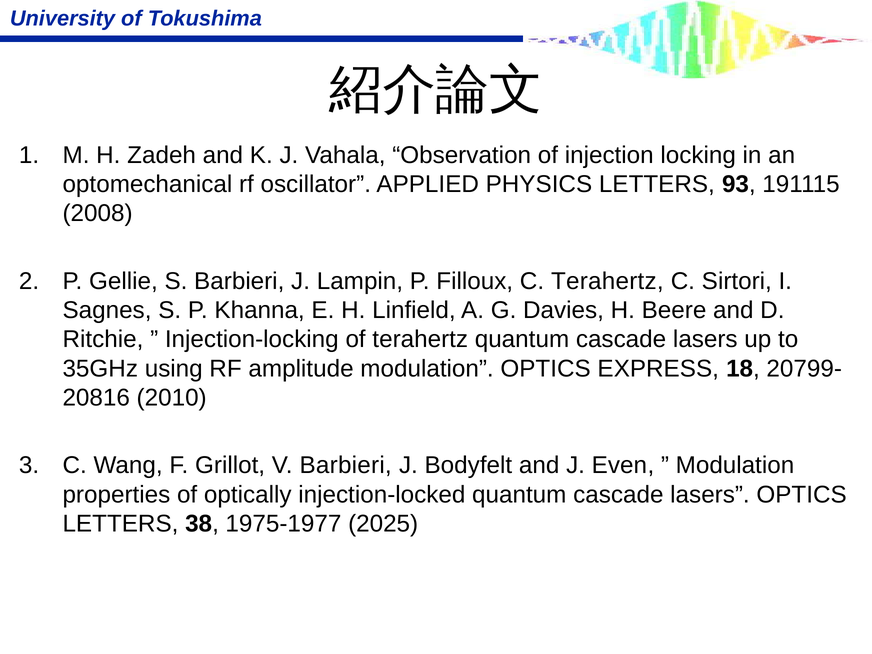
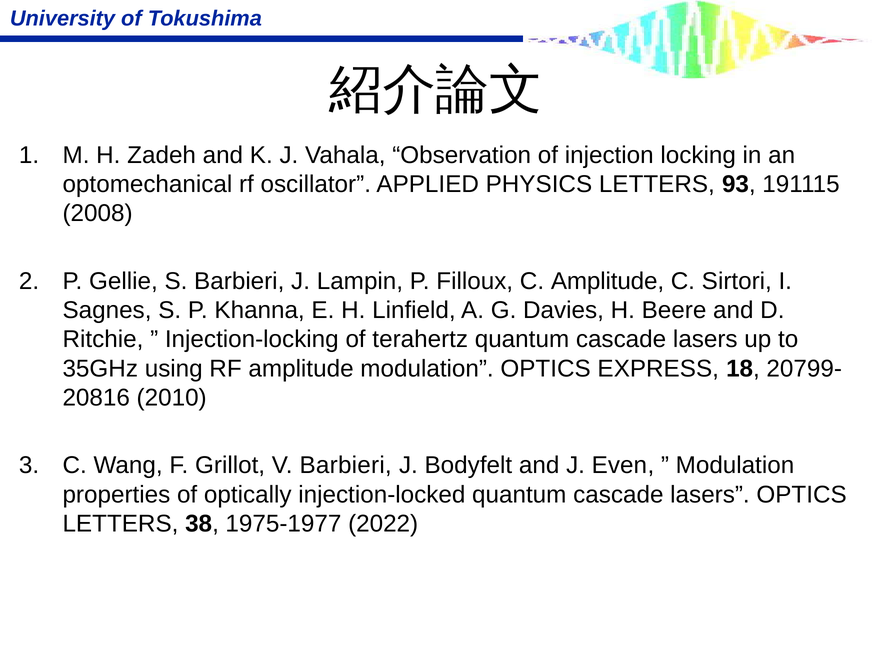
C Terahertz: Terahertz -> Amplitude
2025: 2025 -> 2022
